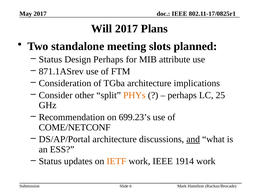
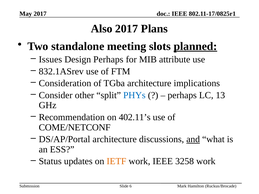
Will: Will -> Also
planned underline: none -> present
Status at (50, 59): Status -> Issues
871.1ASrev: 871.1ASrev -> 832.1ASrev
PHYs colour: orange -> blue
25: 25 -> 13
699.23’s: 699.23’s -> 402.11’s
1914: 1914 -> 3258
